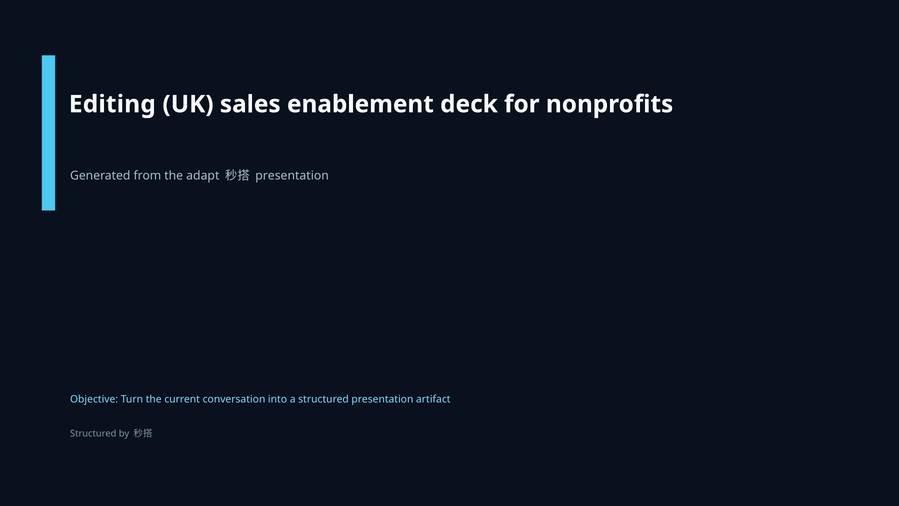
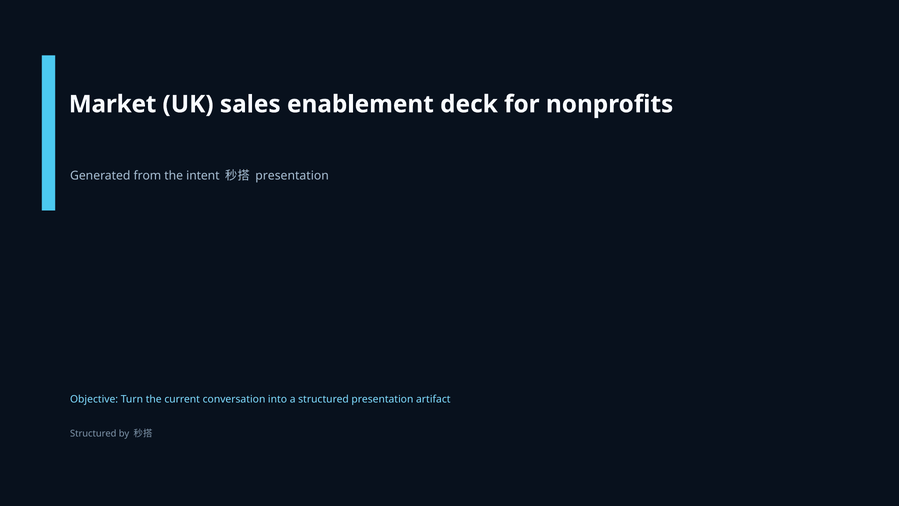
Editing: Editing -> Market
adapt: adapt -> intent
